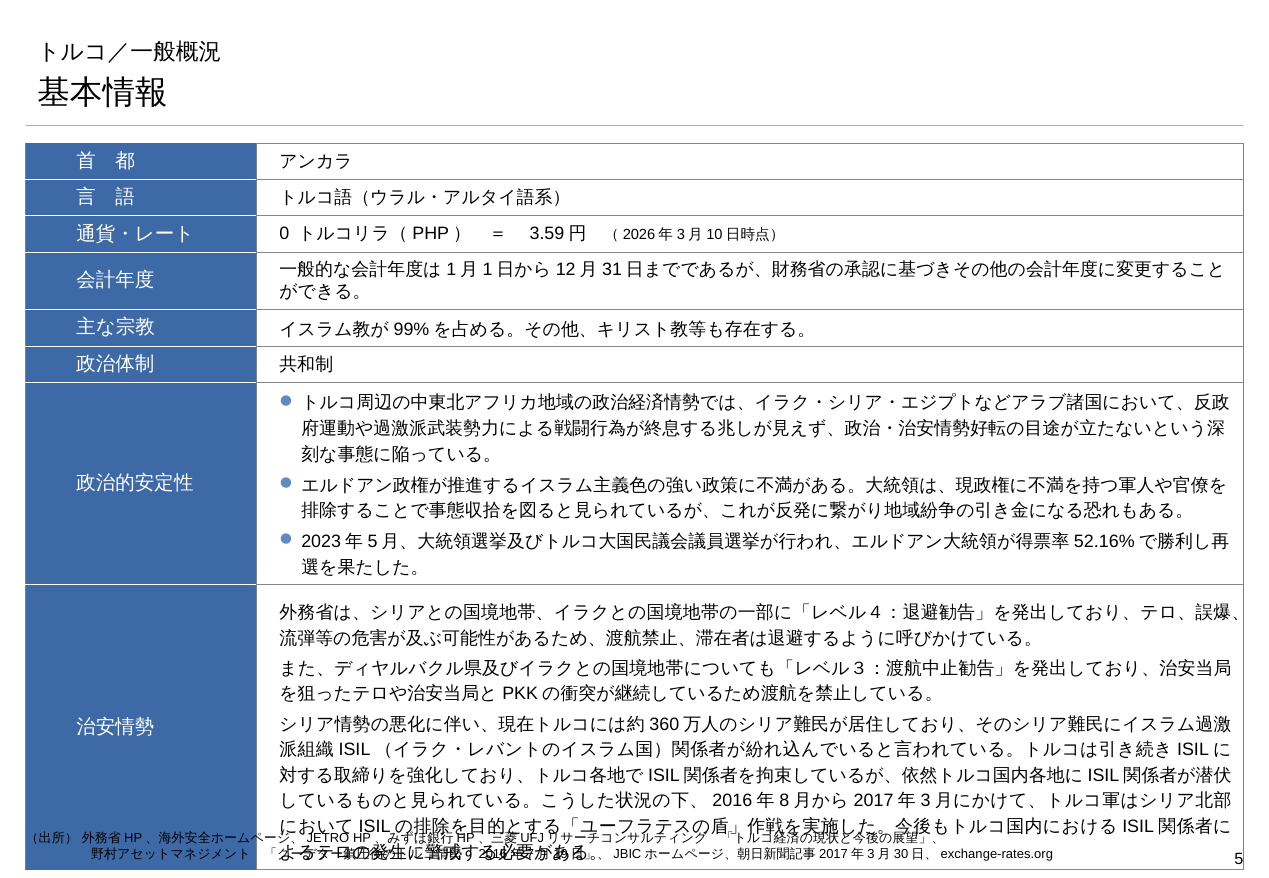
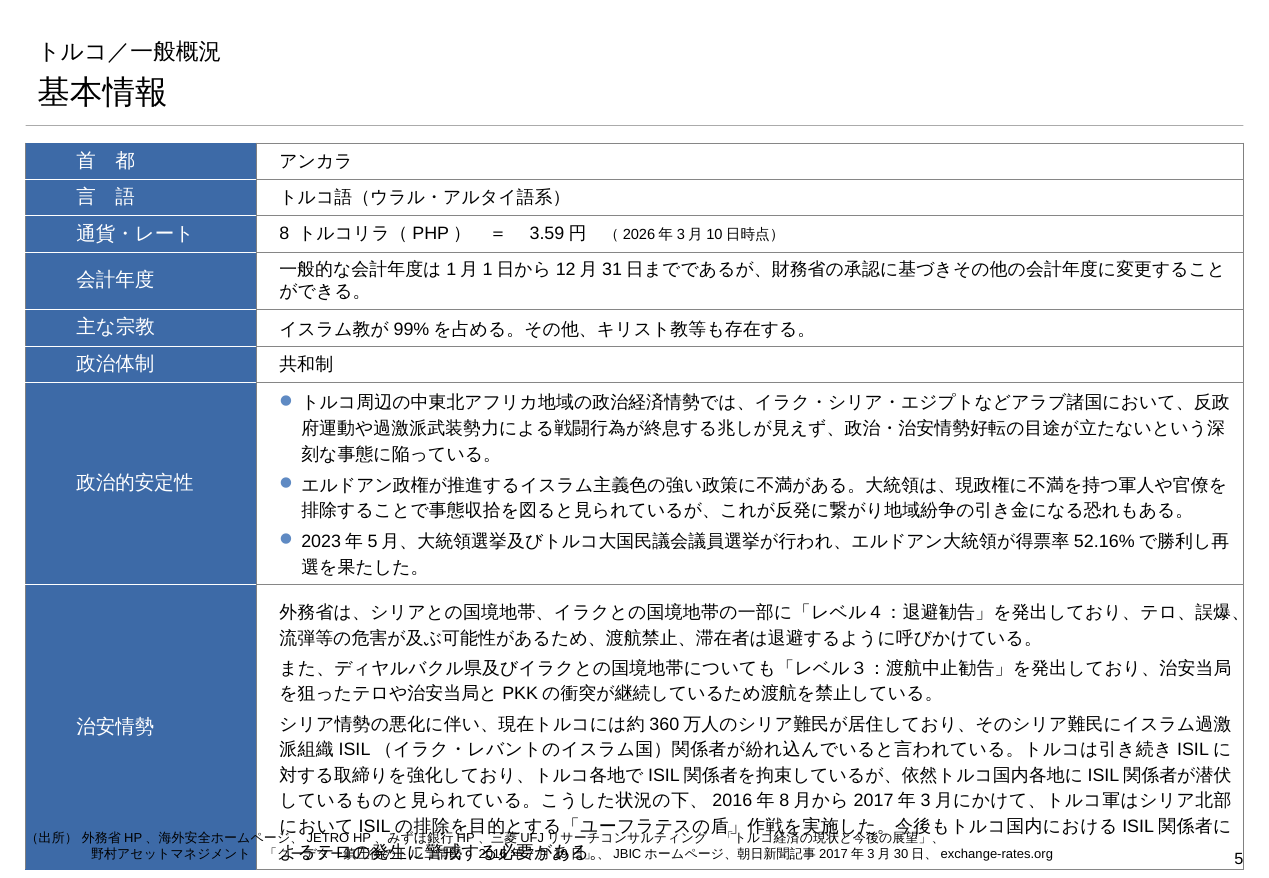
0: 0 -> 8
